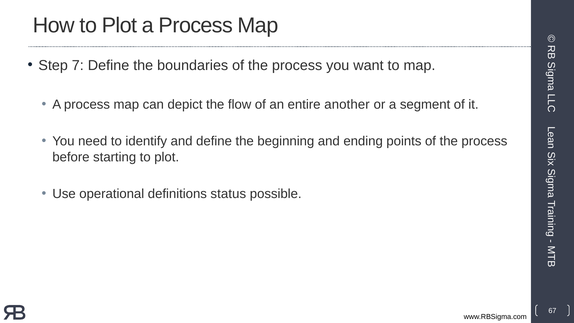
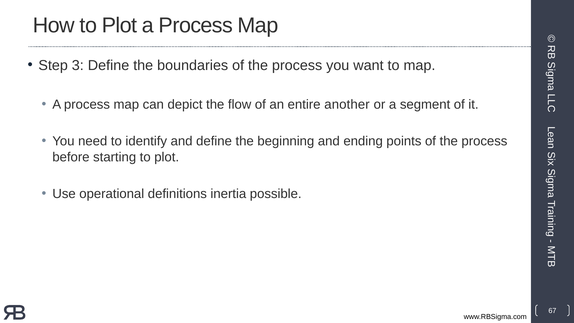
7: 7 -> 3
status: status -> inertia
